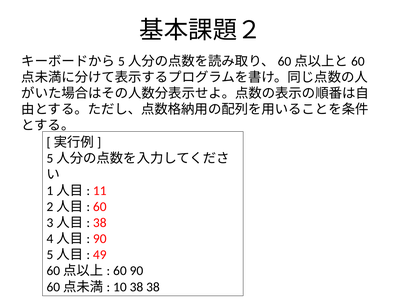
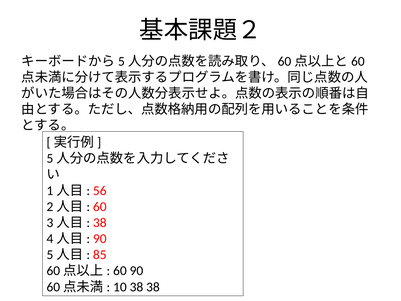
11: 11 -> 56
49: 49 -> 85
